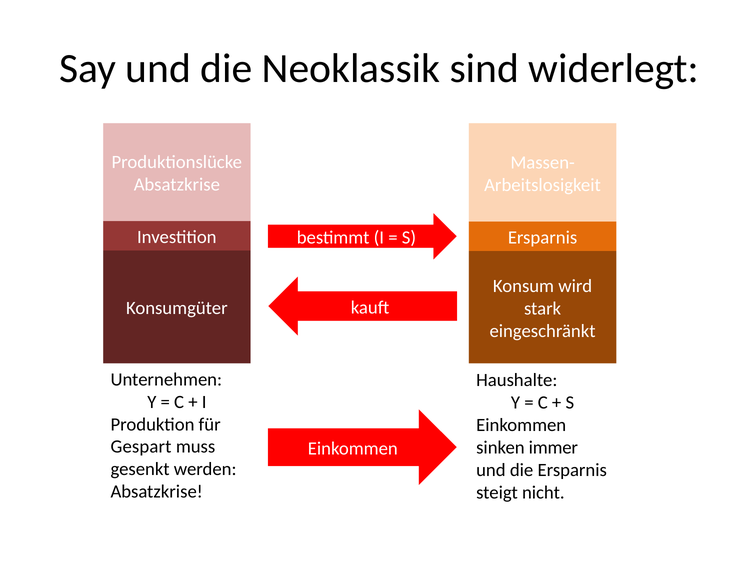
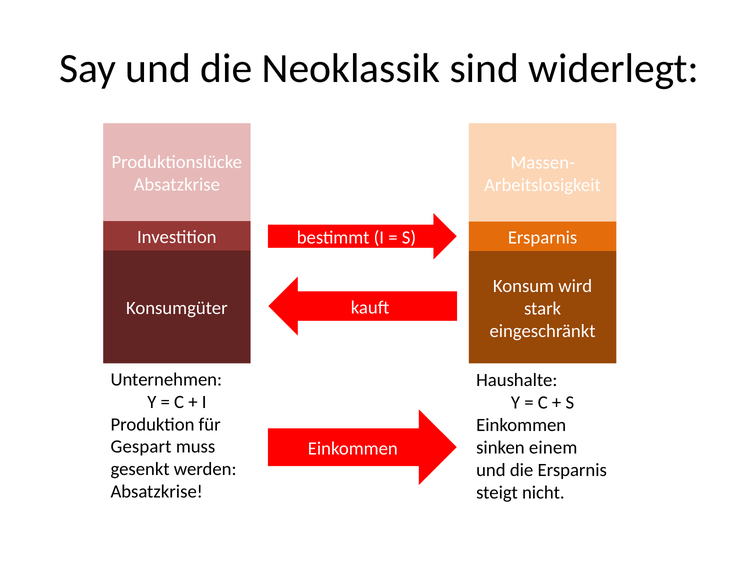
immer: immer -> einem
